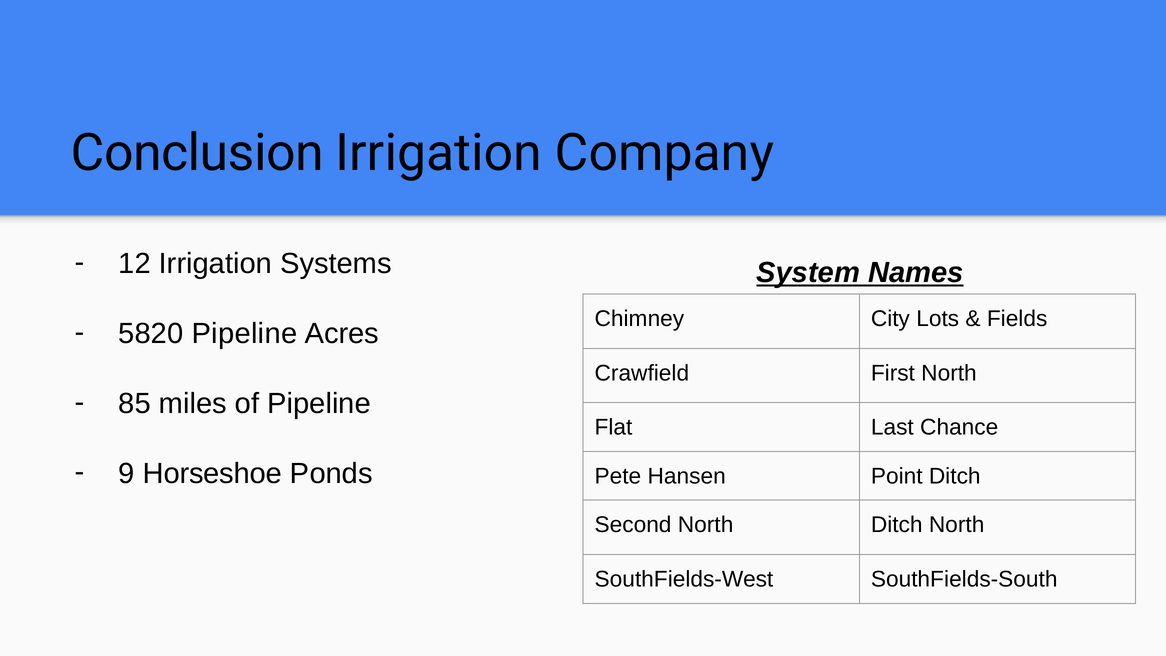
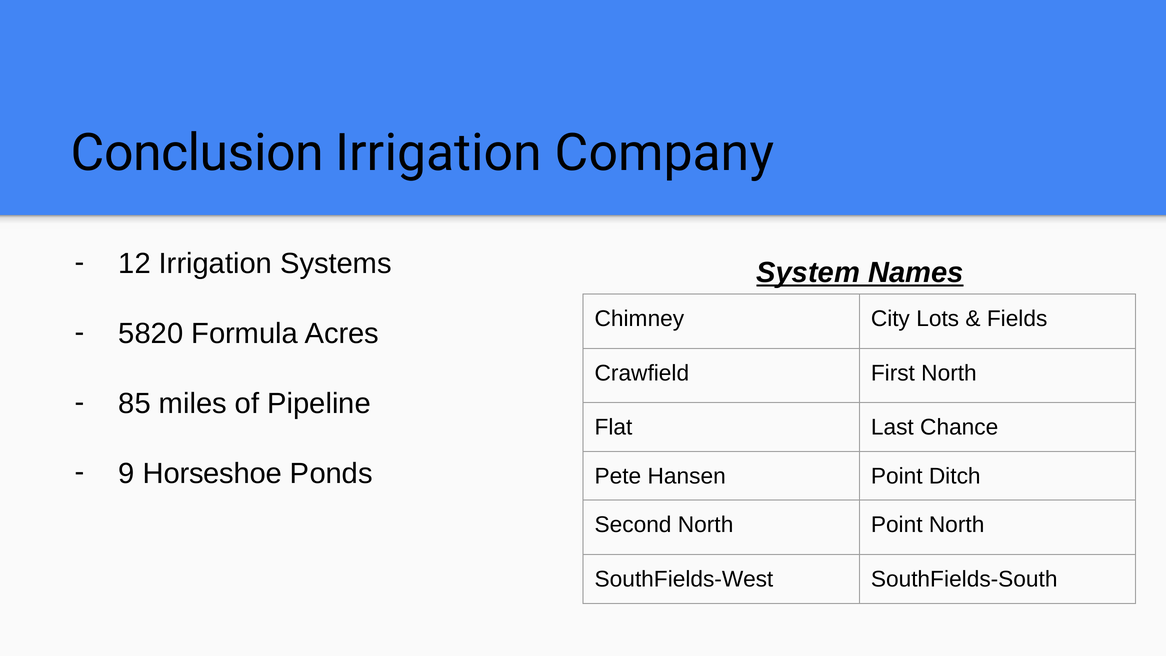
5820 Pipeline: Pipeline -> Formula
North Ditch: Ditch -> Point
